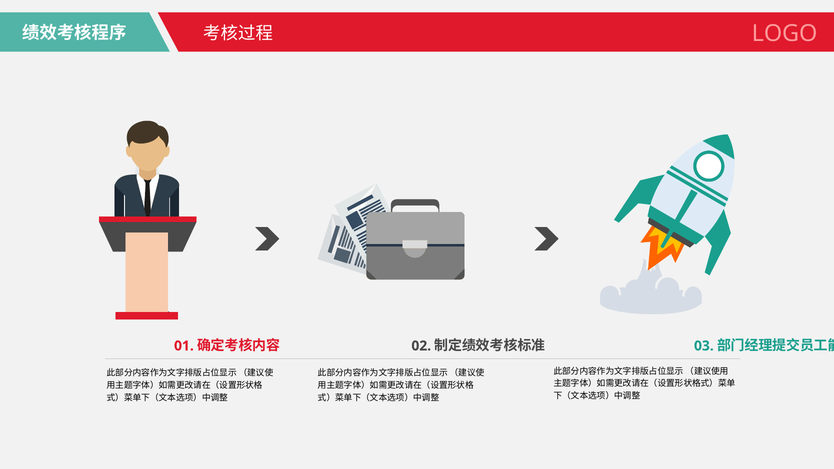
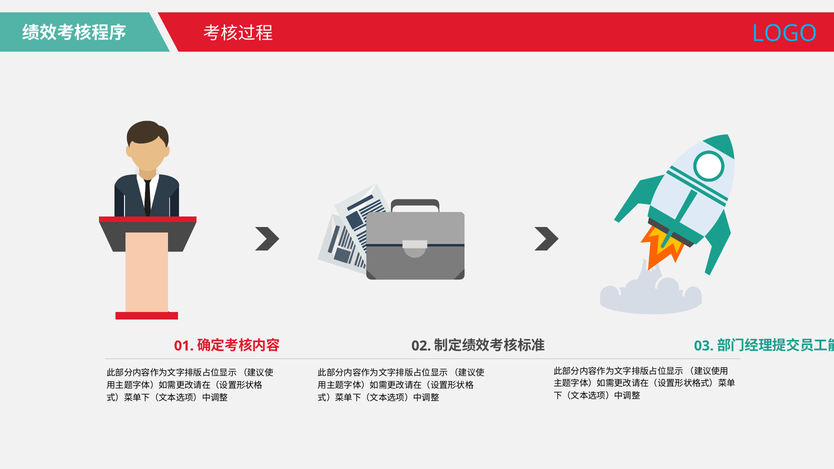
LOGO colour: pink -> light blue
